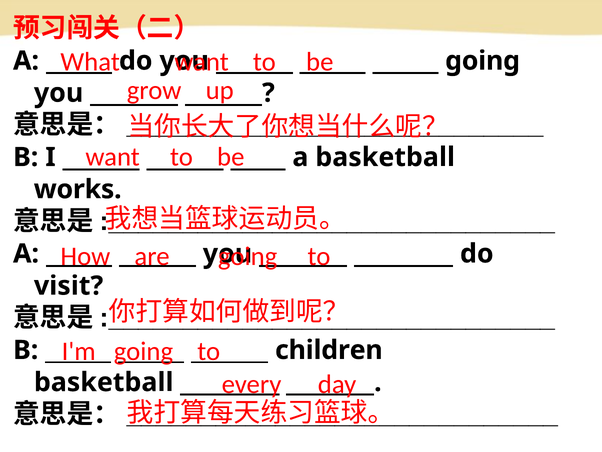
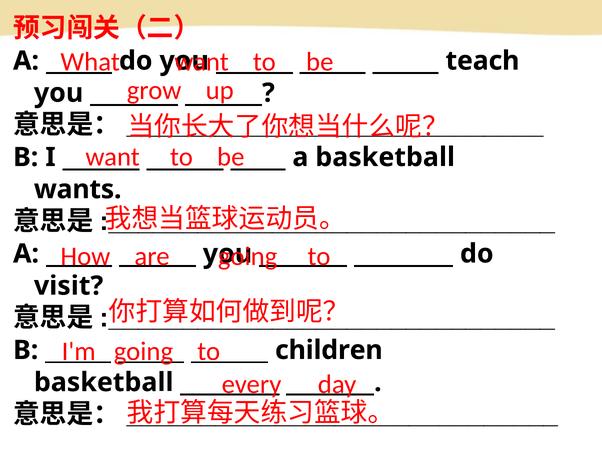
going at (483, 61): going -> teach
works: works -> wants
